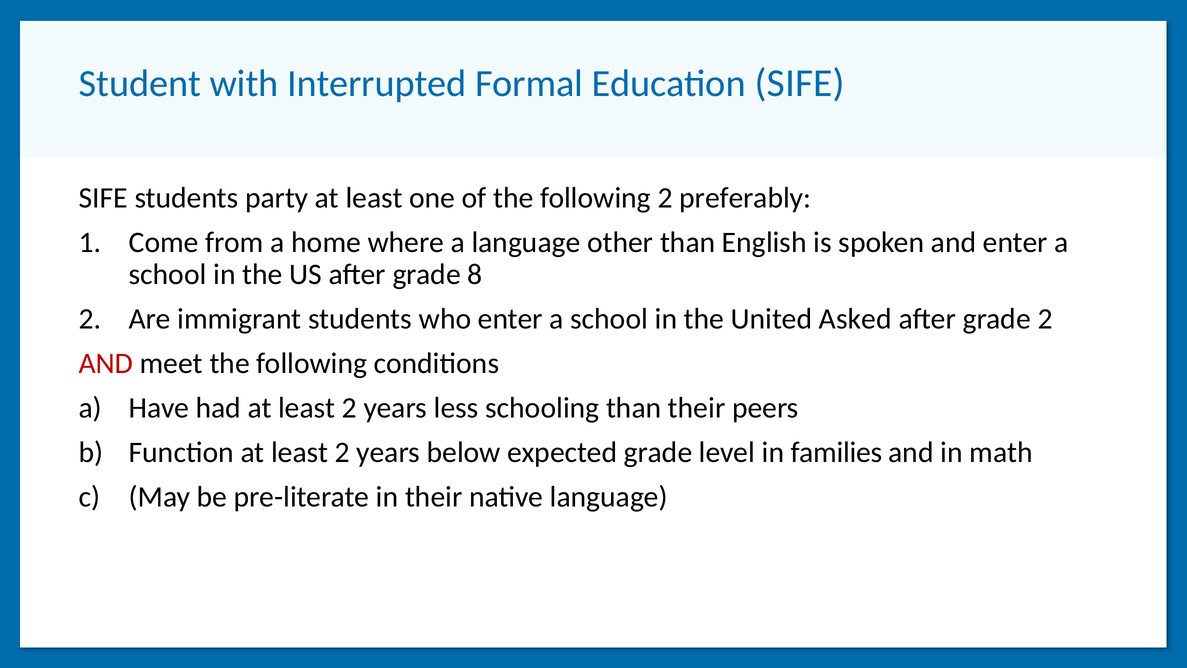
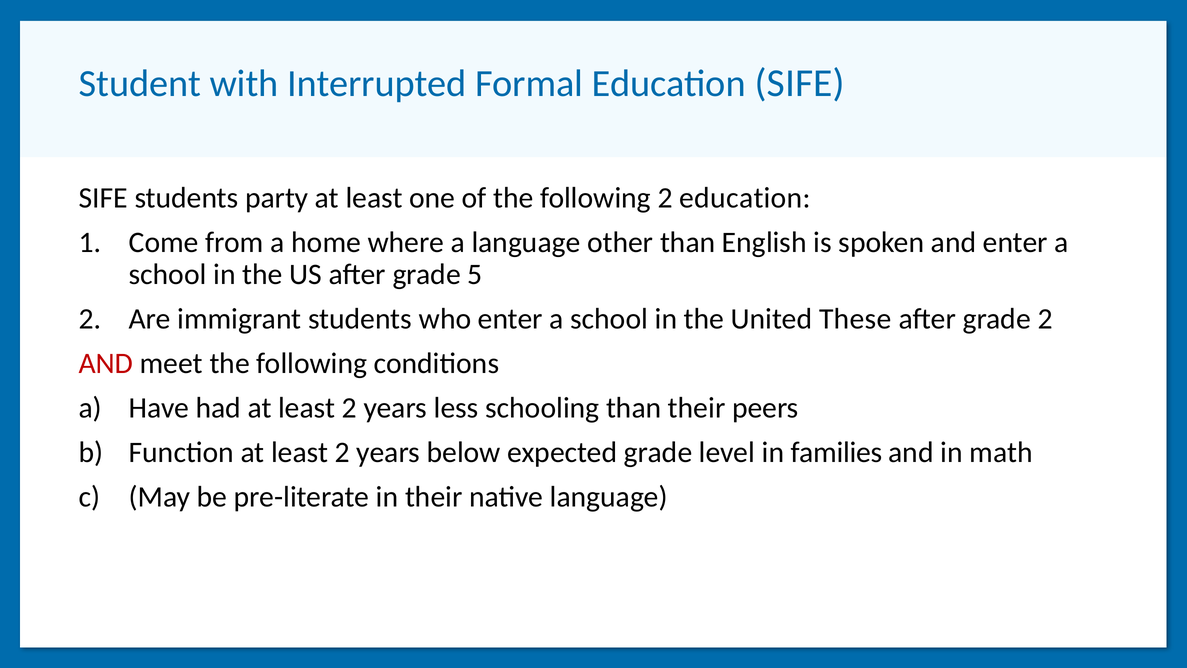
2 preferably: preferably -> education
8: 8 -> 5
Asked: Asked -> These
